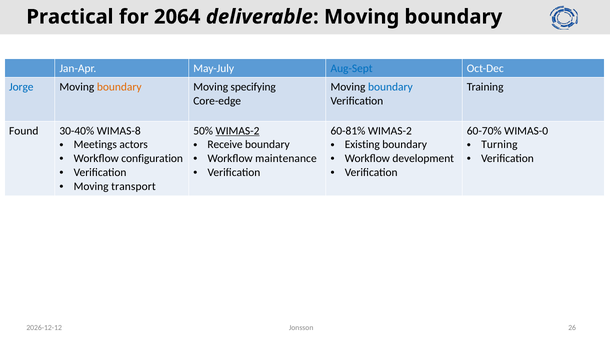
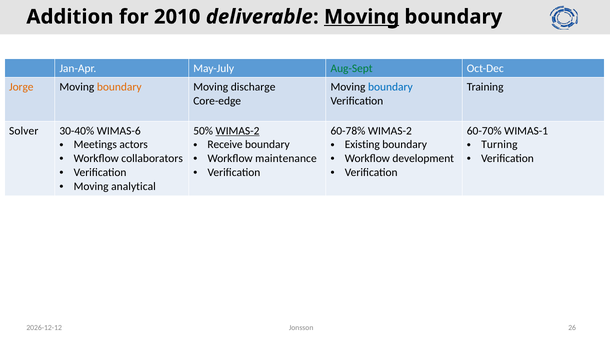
Practical: Practical -> Addition
2064: 2064 -> 2010
Moving at (362, 17) underline: none -> present
Aug-Sept colour: blue -> green
Jorge colour: blue -> orange
specifying: specifying -> discharge
Found: Found -> Solver
WIMAS-8: WIMAS-8 -> WIMAS-6
60-81%: 60-81% -> 60-78%
WIMAS-0: WIMAS-0 -> WIMAS-1
configuration: configuration -> collaborators
transport: transport -> analytical
